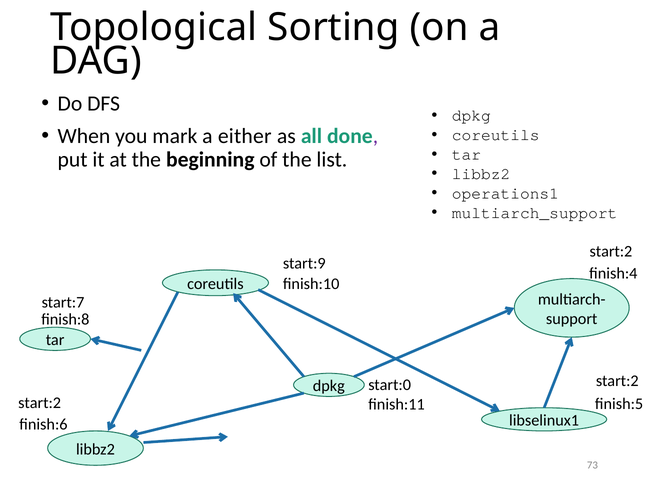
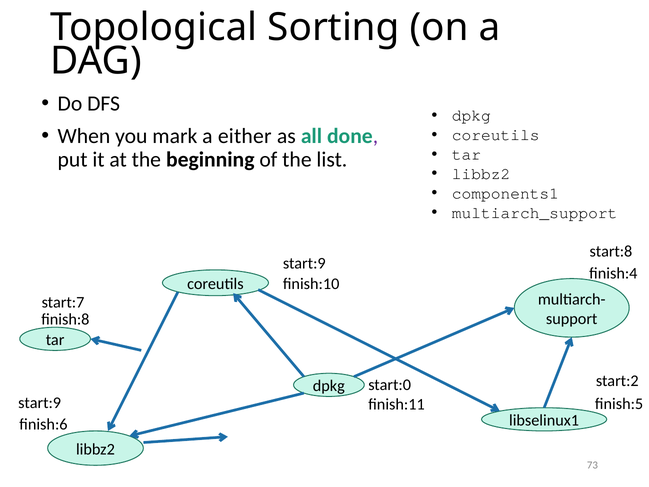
operations1: operations1 -> components1
start:2 at (611, 252): start:2 -> start:8
start:2 at (40, 403): start:2 -> start:9
